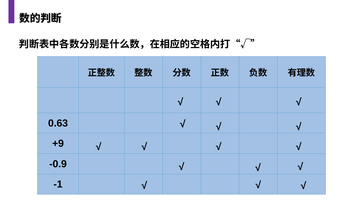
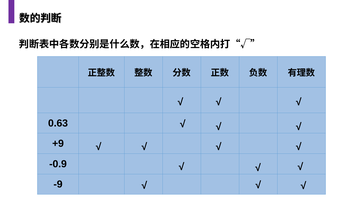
-1: -1 -> -9
